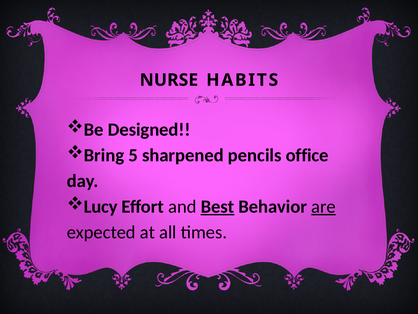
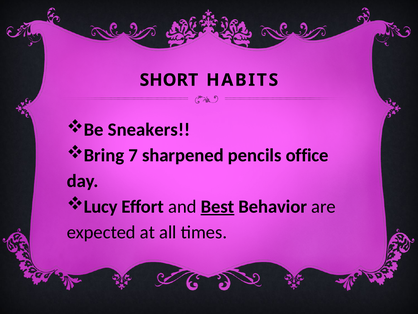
NURSE: NURSE -> SHORT
Designed: Designed -> Sneakers
5: 5 -> 7
are underline: present -> none
